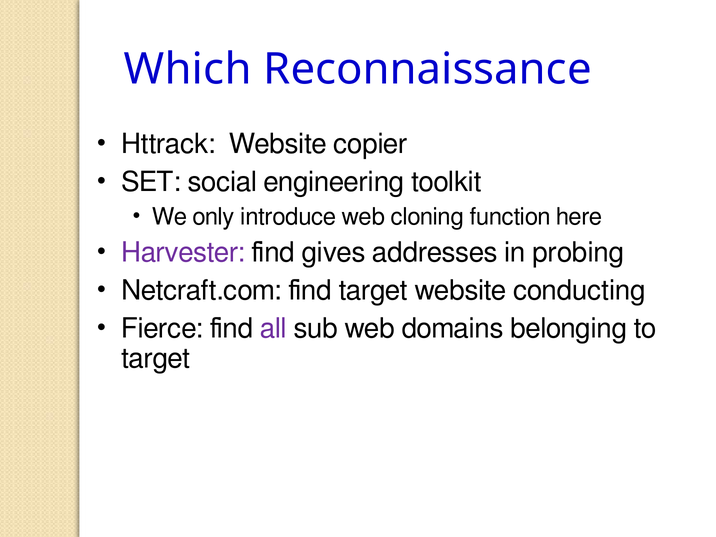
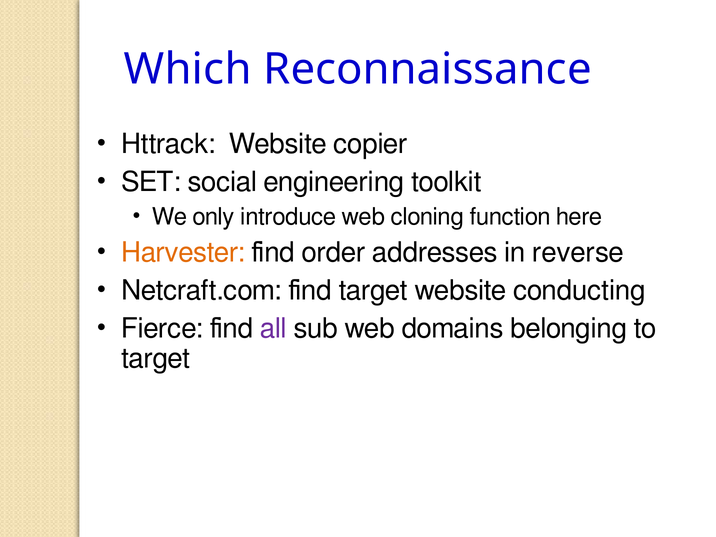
Harvester colour: purple -> orange
gives: gives -> order
probing: probing -> reverse
